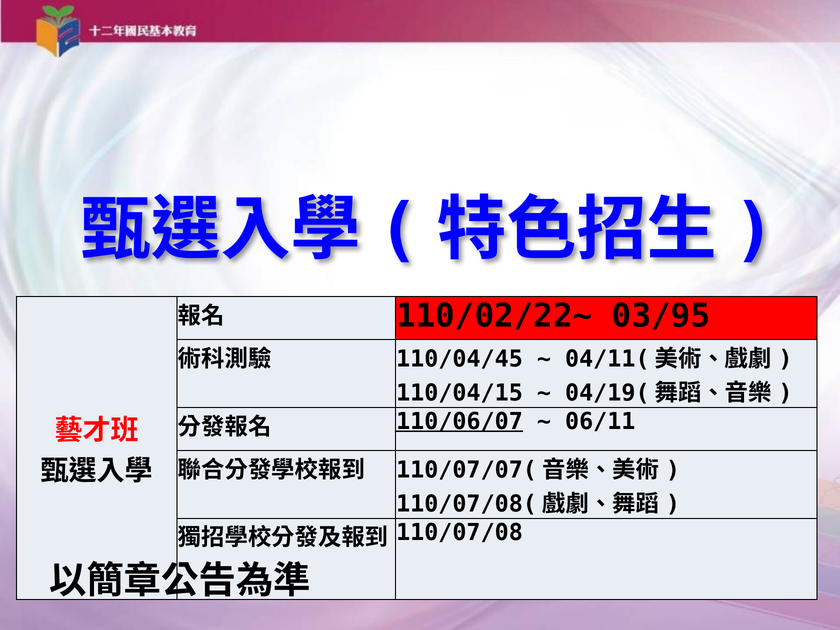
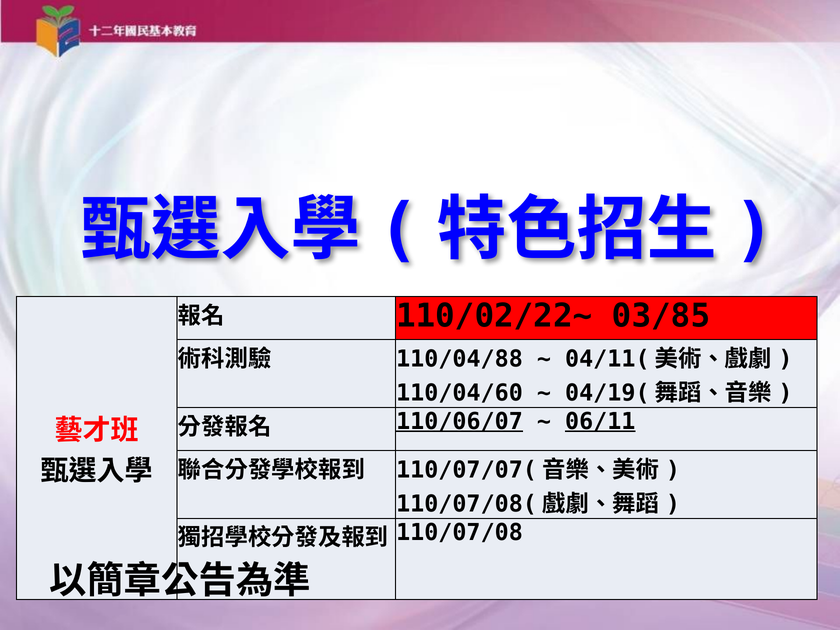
03/95: 03/95 -> 03/85
110/04/45: 110/04/45 -> 110/04/88
110/04/15: 110/04/15 -> 110/04/60
06/11 underline: none -> present
